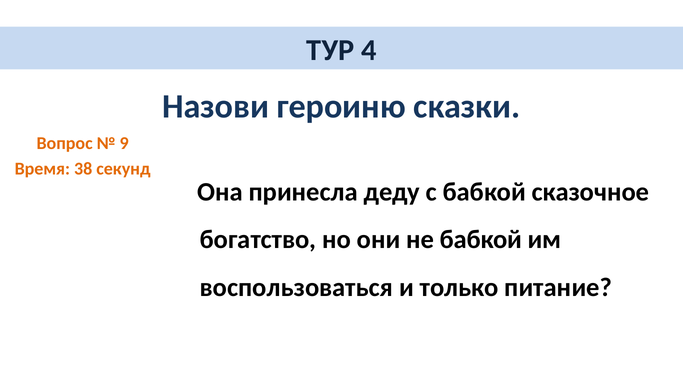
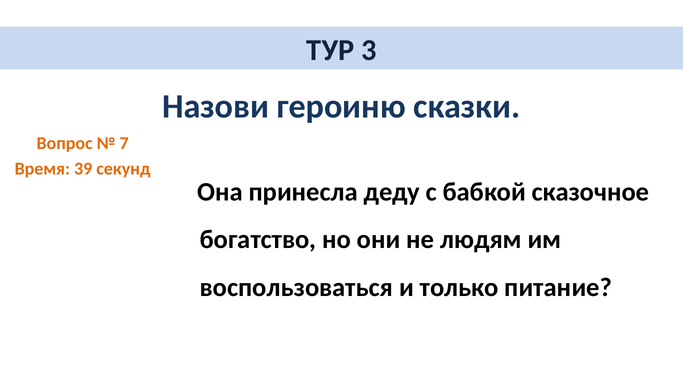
4: 4 -> 3
9: 9 -> 7
38: 38 -> 39
не бабкой: бабкой -> людям
